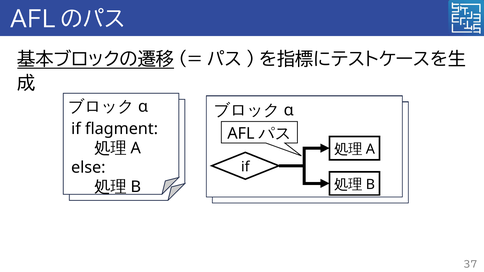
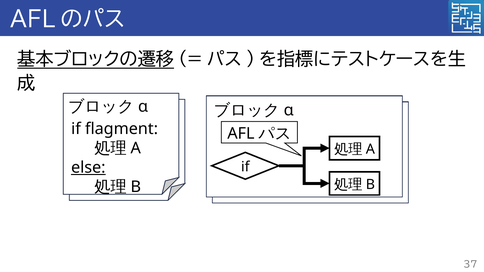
else underline: none -> present
